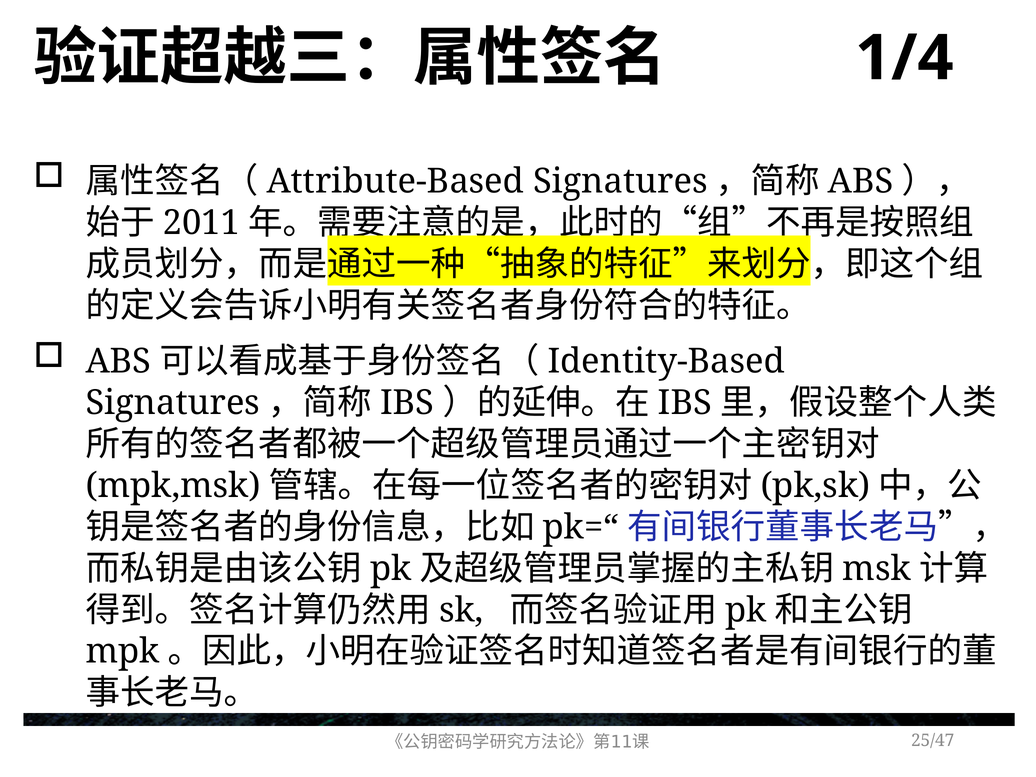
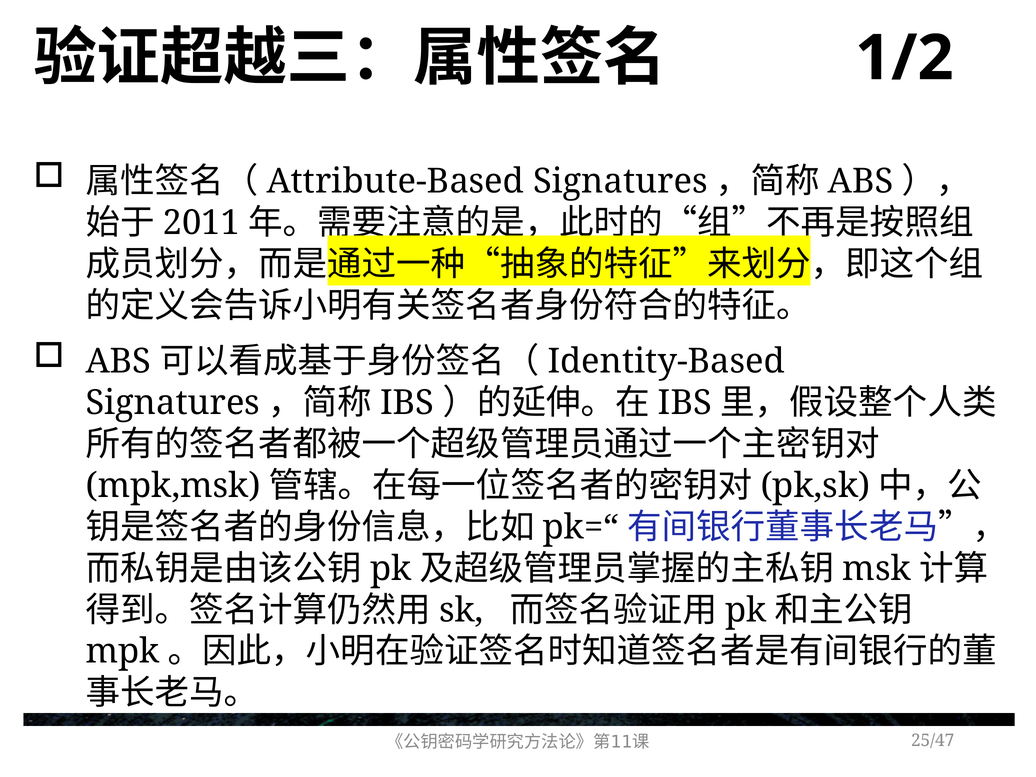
1/4: 1/4 -> 1/2
